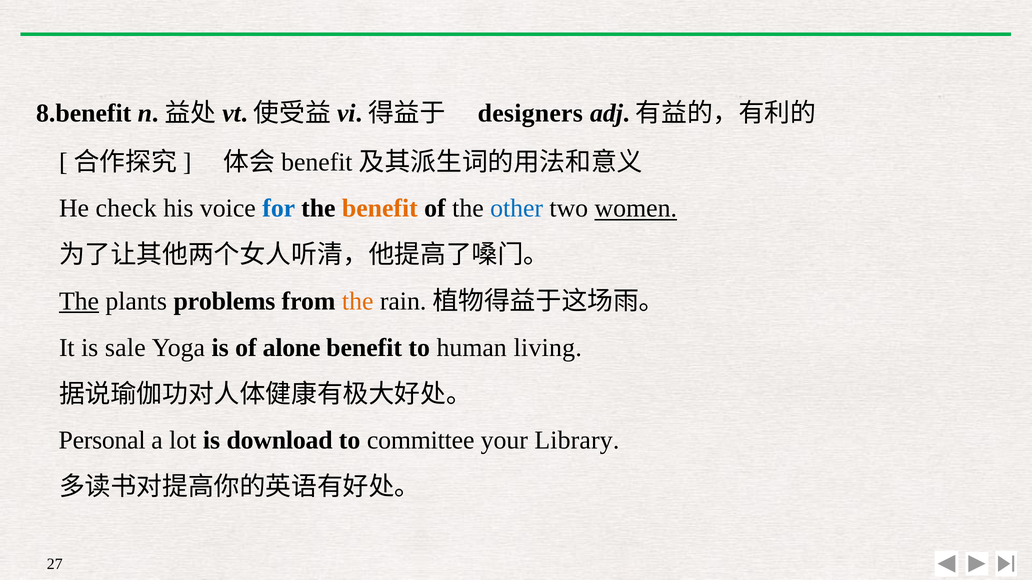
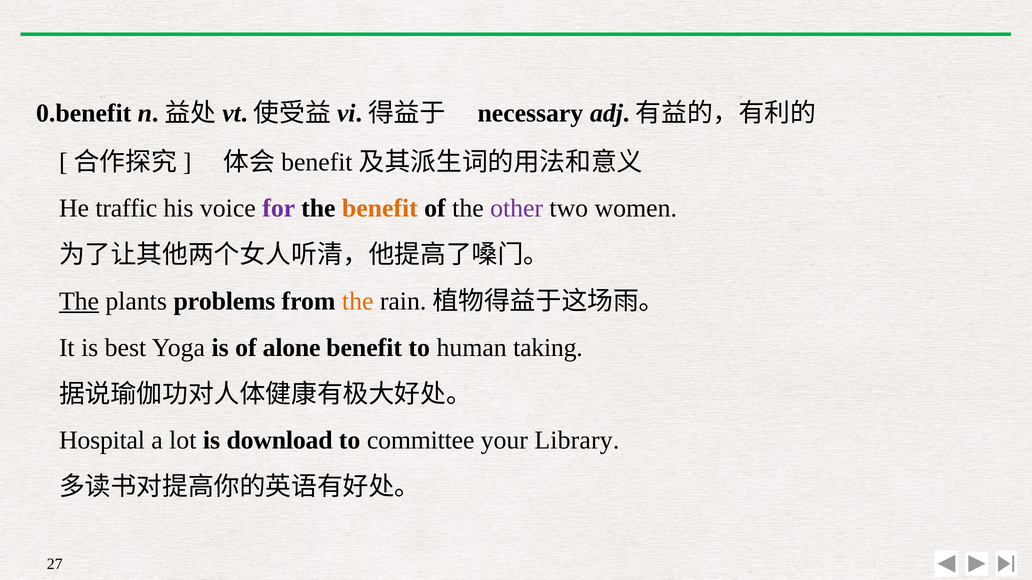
8.benefit: 8.benefit -> 0.benefit
designers: designers -> necessary
check: check -> traffic
for colour: blue -> purple
other colour: blue -> purple
women underline: present -> none
sale: sale -> best
living: living -> taking
Personal: Personal -> Hospital
